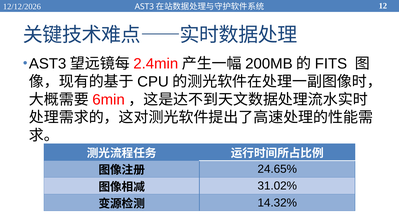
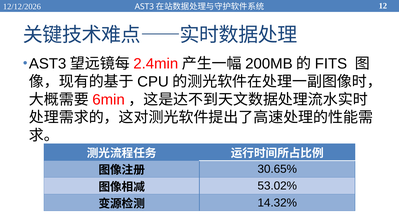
24.65%: 24.65% -> 30.65%
31.02%: 31.02% -> 53.02%
